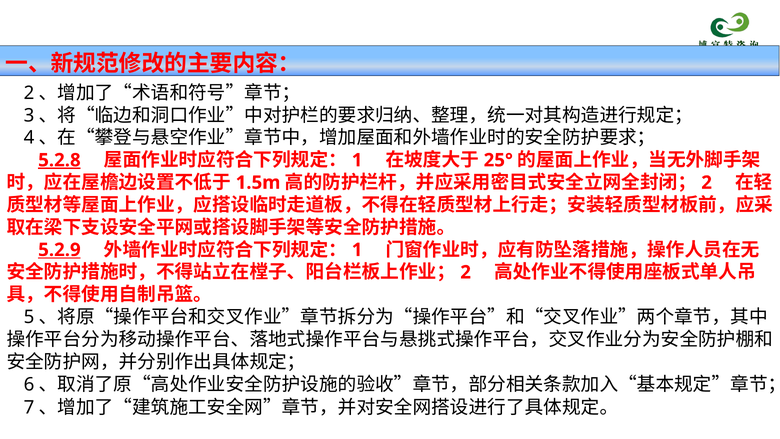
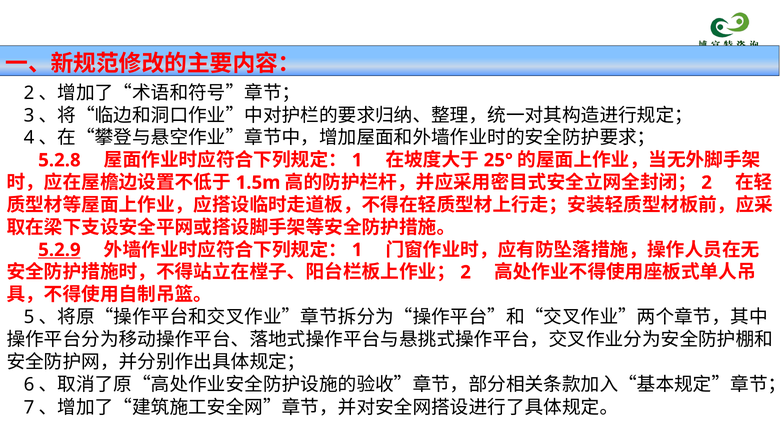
5.2.8 underline: present -> none
